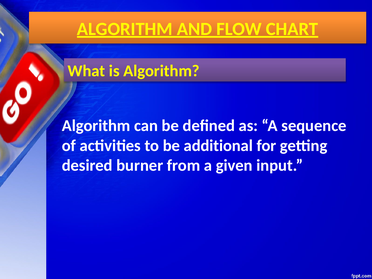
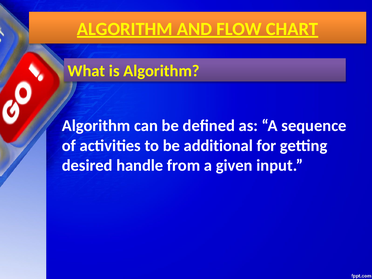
burner: burner -> handle
